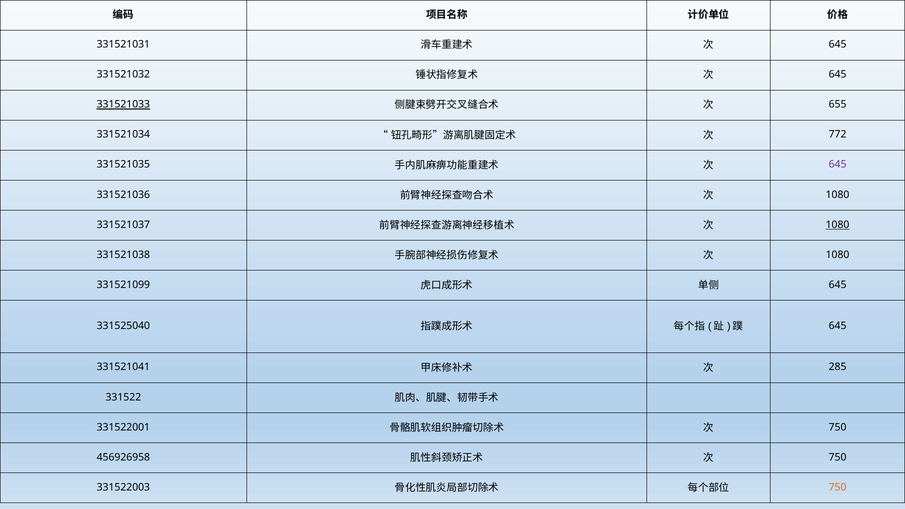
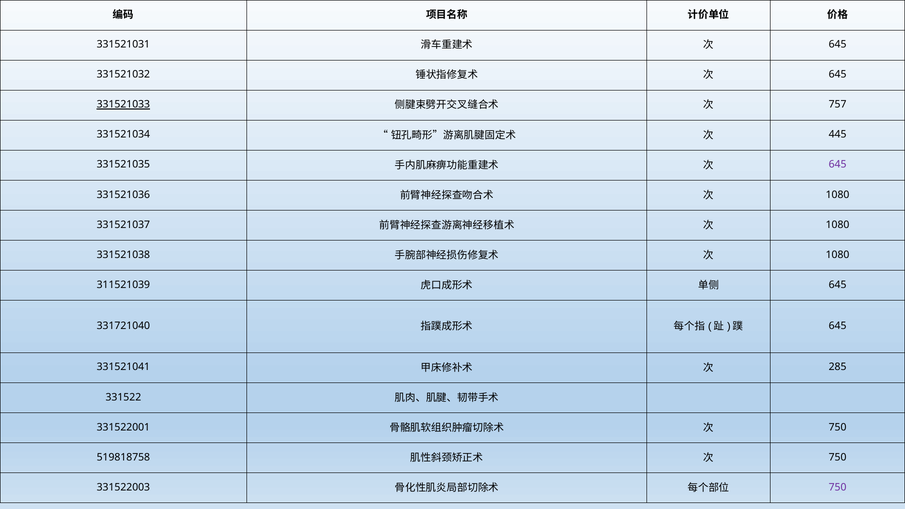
655: 655 -> 757
772: 772 -> 445
1080 at (838, 225) underline: present -> none
331521099: 331521099 -> 311521039
331525040: 331525040 -> 331721040
456926958: 456926958 -> 519818758
750 at (838, 487) colour: orange -> purple
